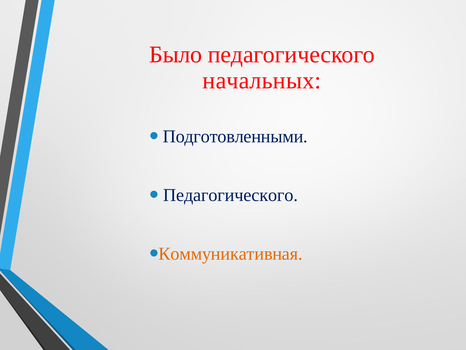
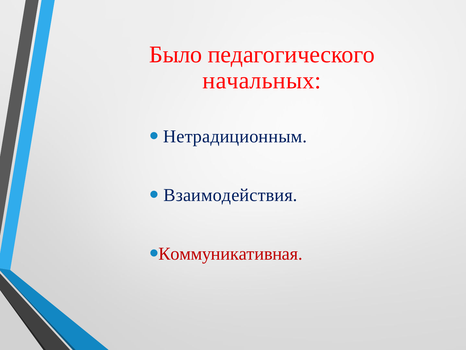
Подготовленными: Подготовленными -> Нетрадиционным
Педагогического at (231, 195): Педагогического -> Взаимодействия
Коммуникативная colour: orange -> red
